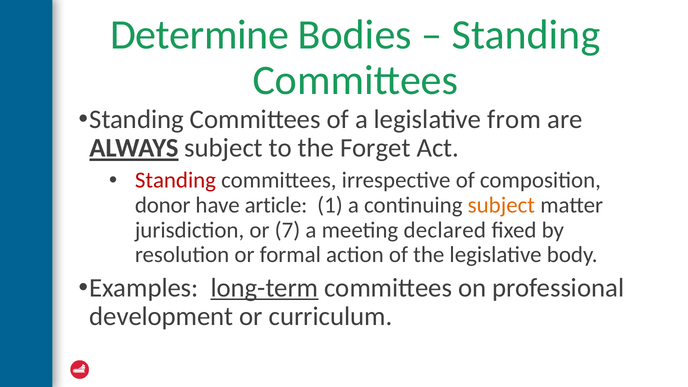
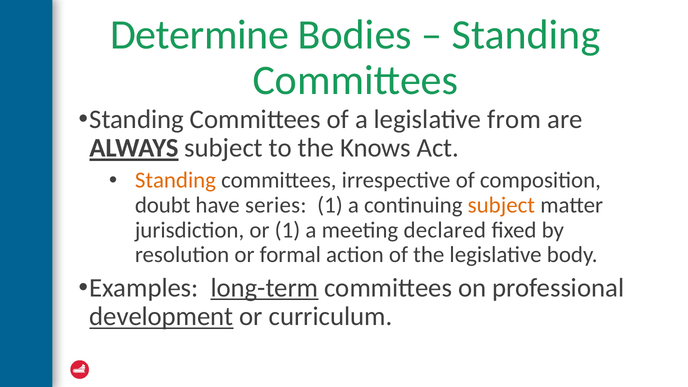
Forget: Forget -> Knows
Standing at (175, 180) colour: red -> orange
donor: donor -> doubt
article: article -> series
or 7: 7 -> 1
development underline: none -> present
